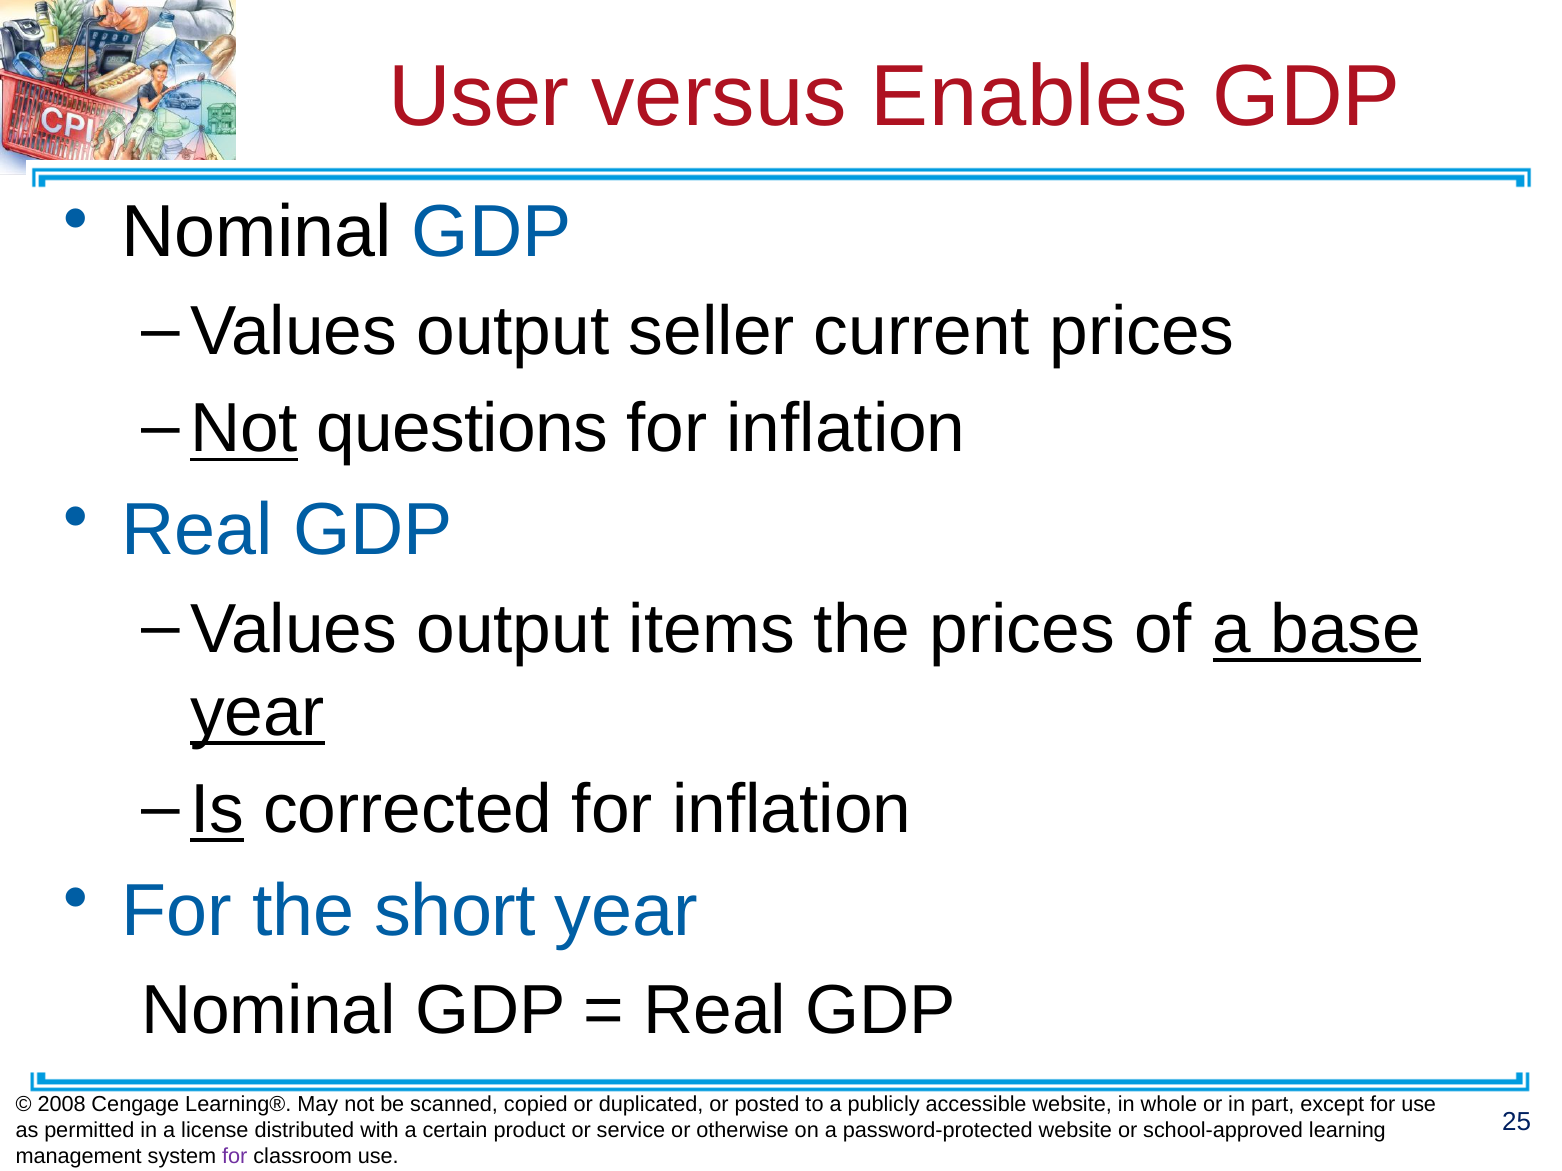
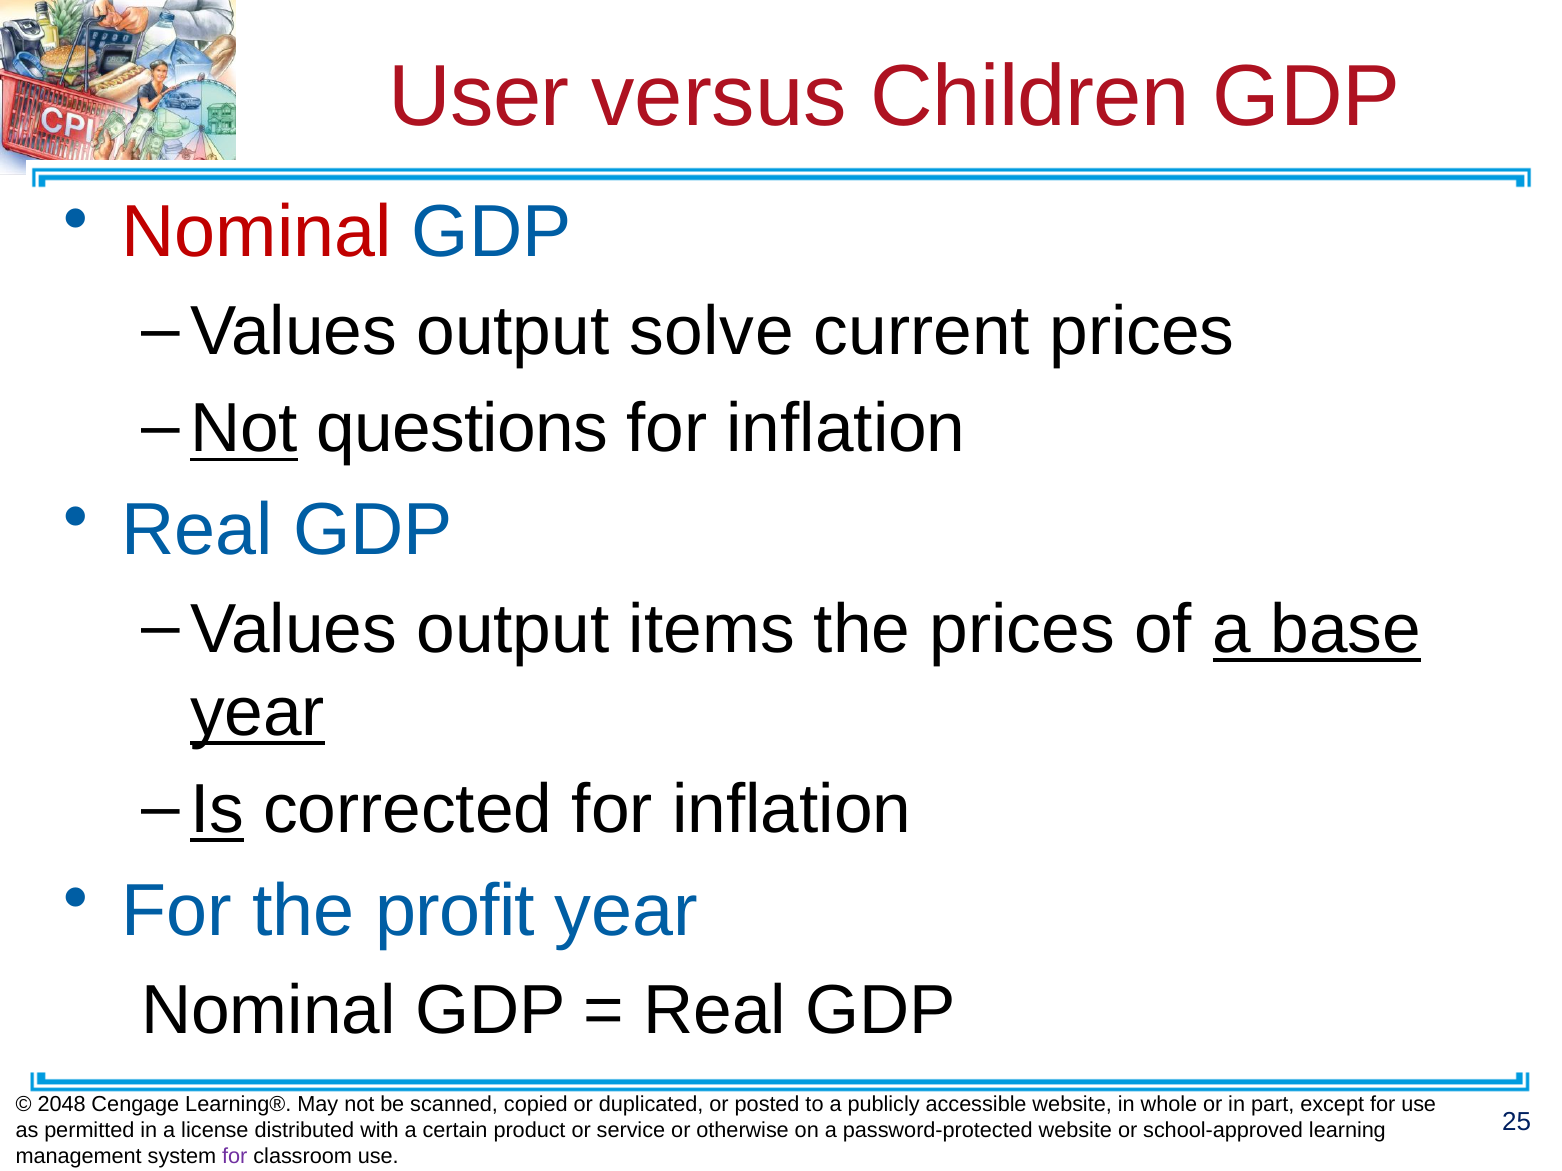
Enables: Enables -> Children
Nominal at (257, 232) colour: black -> red
seller: seller -> solve
short: short -> profit
2008: 2008 -> 2048
